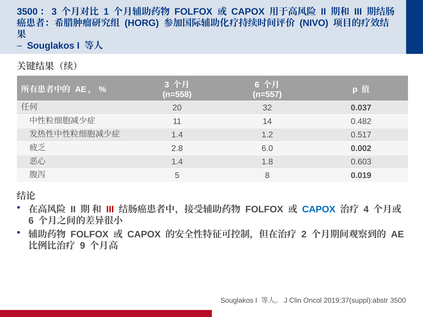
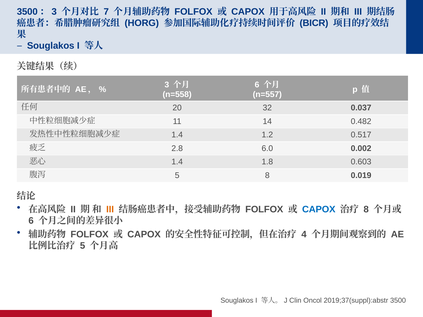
1: 1 -> 7
NIVO: NIVO -> BICR
III at (110, 210) colour: red -> orange
4 at (366, 210): 4 -> 8
2: 2 -> 4
9 at (83, 246): 9 -> 5
